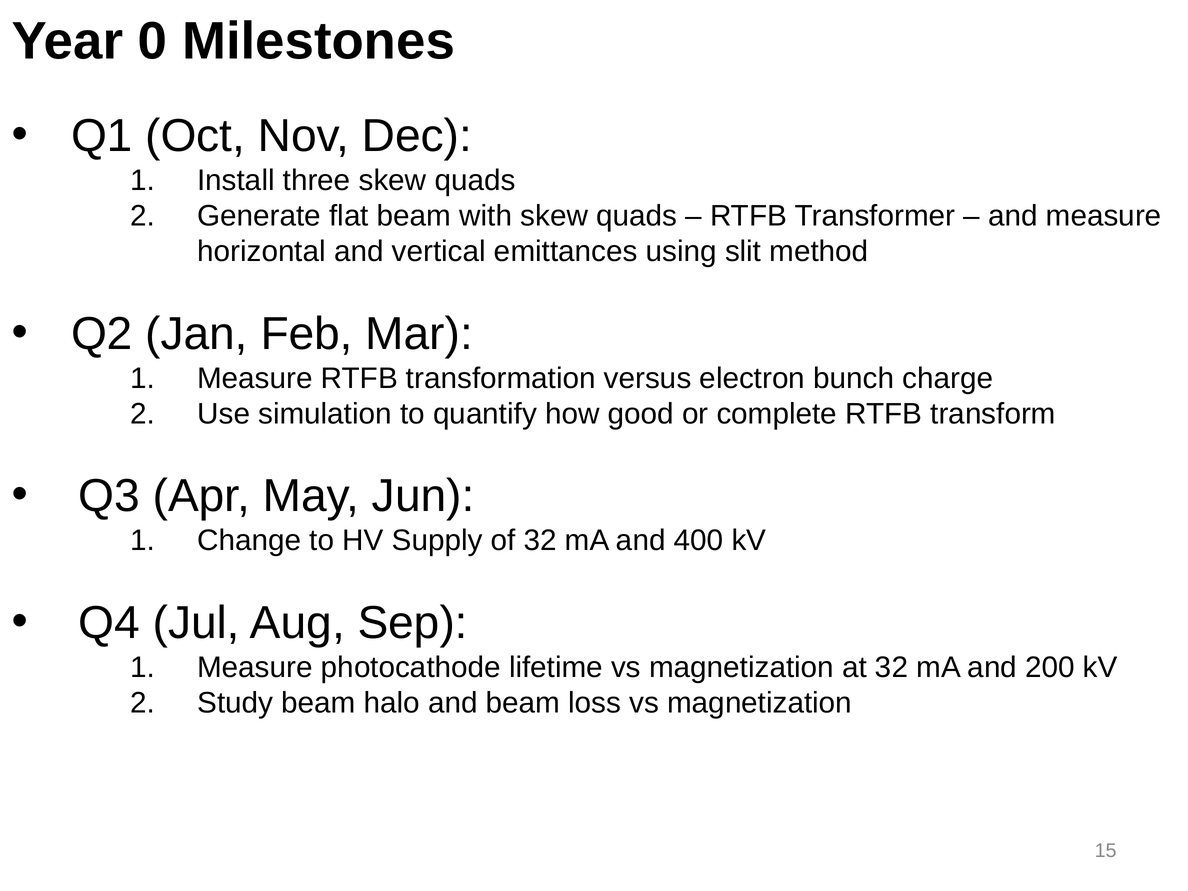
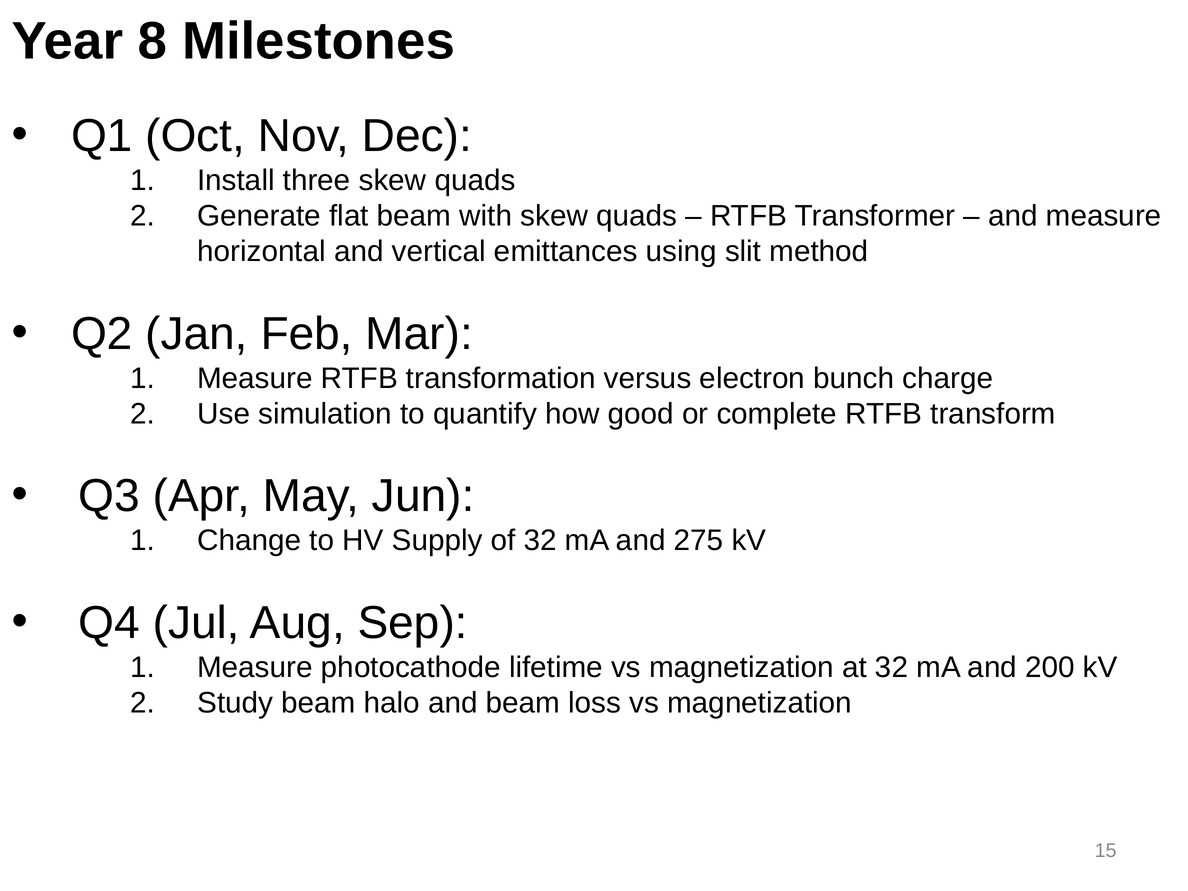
0: 0 -> 8
400: 400 -> 275
